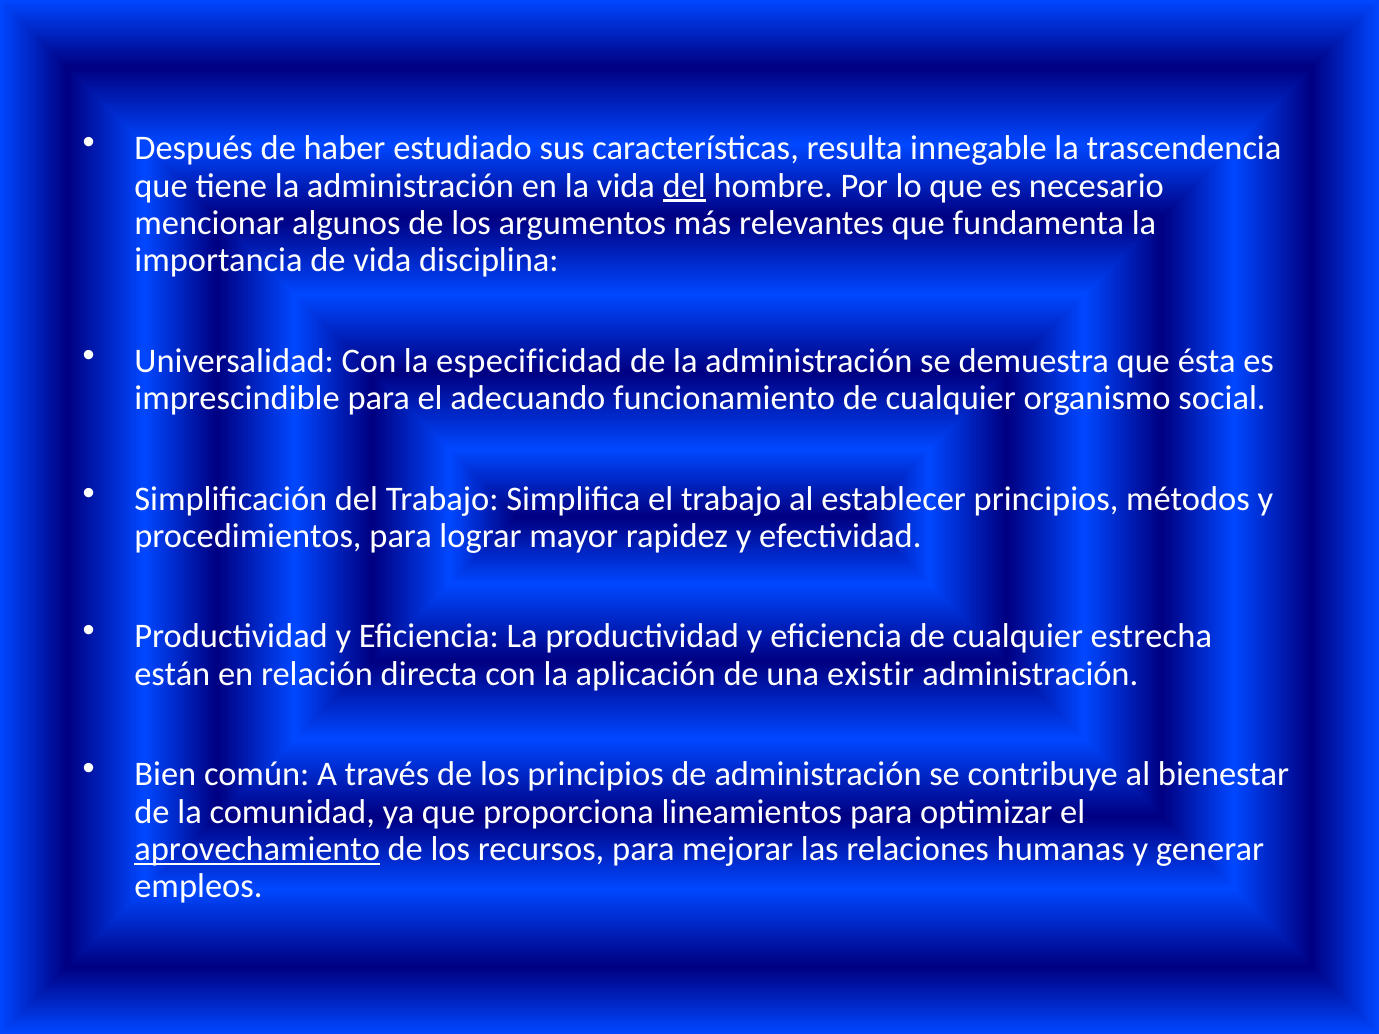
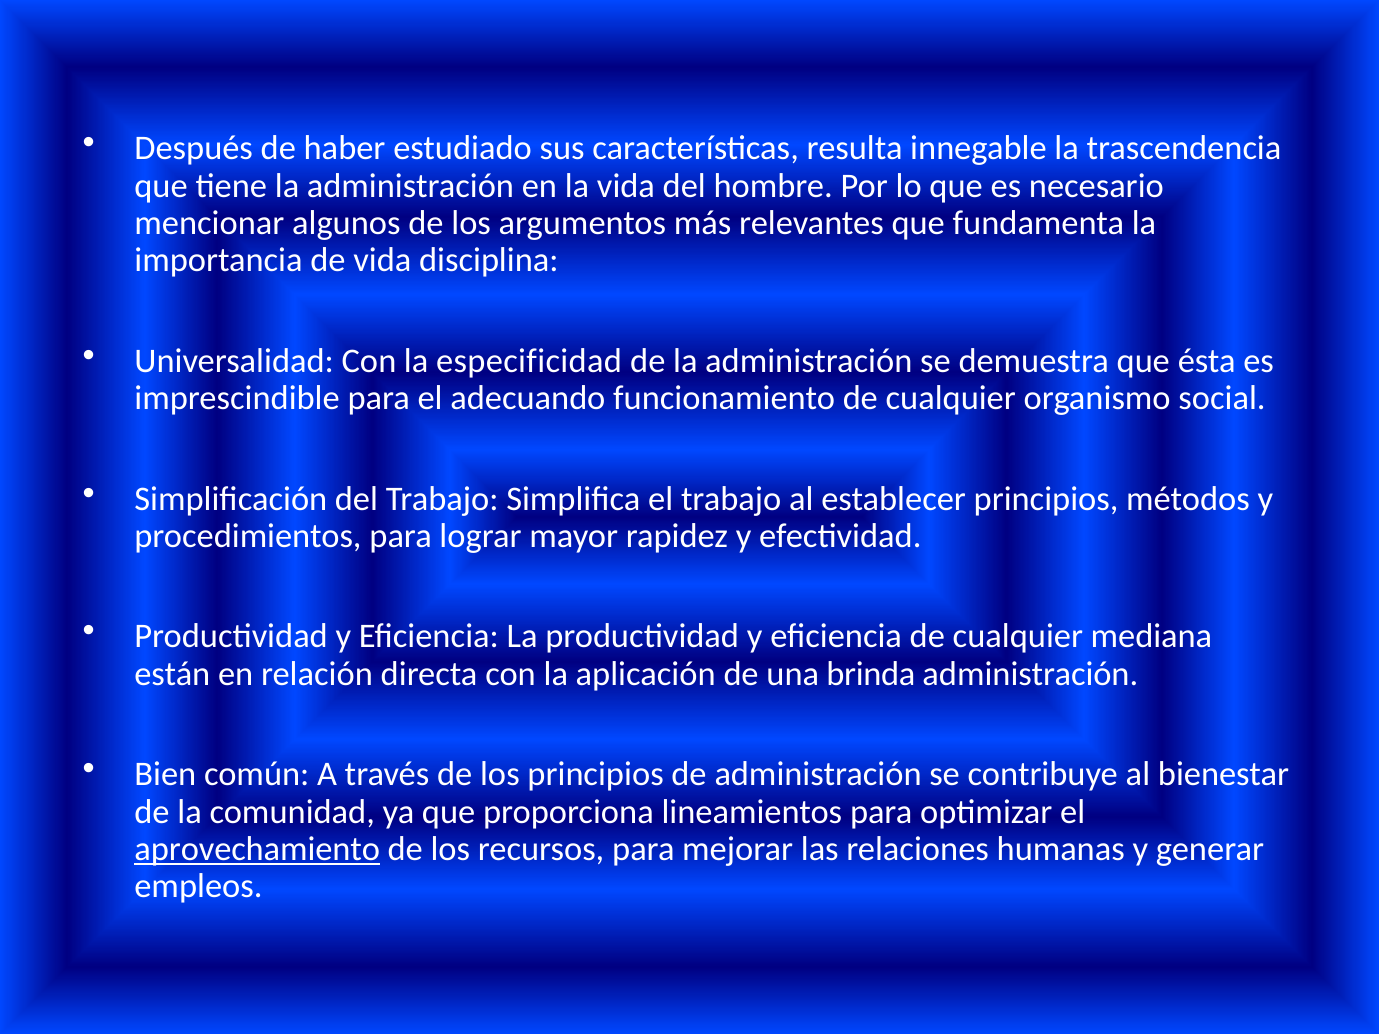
del at (684, 186) underline: present -> none
estrecha: estrecha -> mediana
existir: existir -> brinda
